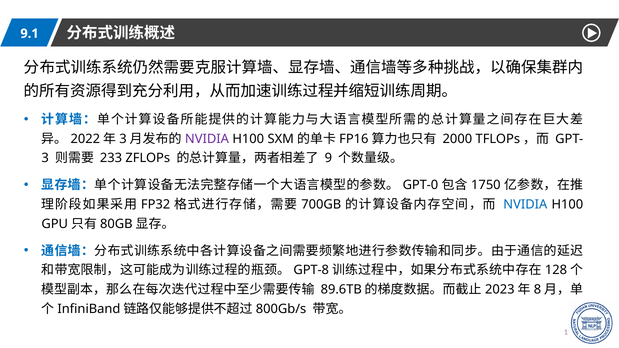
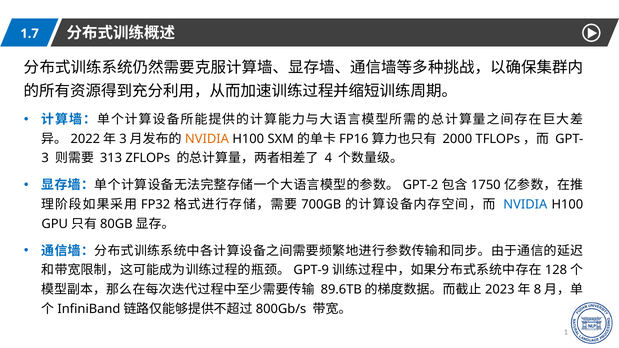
9.1: 9.1 -> 1.7
NVIDIA at (207, 139) colour: purple -> orange
233: 233 -> 313
9: 9 -> 4
GPT-0: GPT-0 -> GPT-2
GPT-8: GPT-8 -> GPT-9
